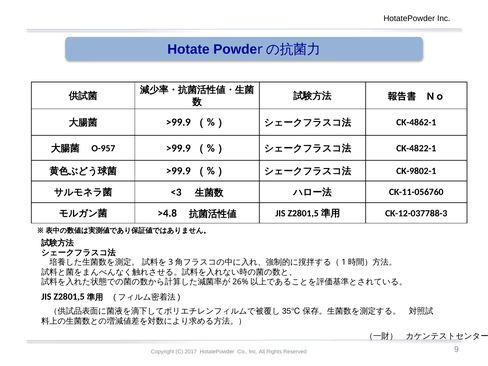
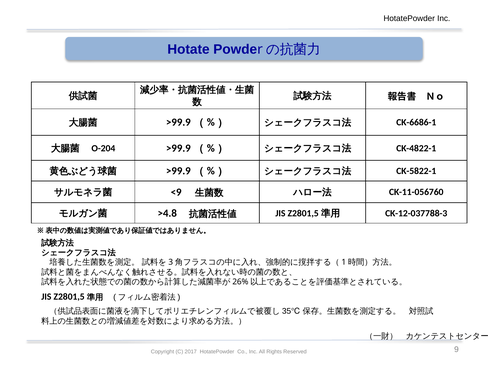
CK-4862-1: CK-4862-1 -> CK-6686-1
O-957: O-957 -> O-204
CK-9802-1: CK-9802-1 -> CK-5822-1
<3: <3 -> <9
